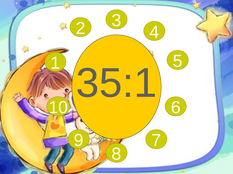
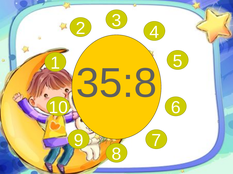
35:1: 35:1 -> 35:8
